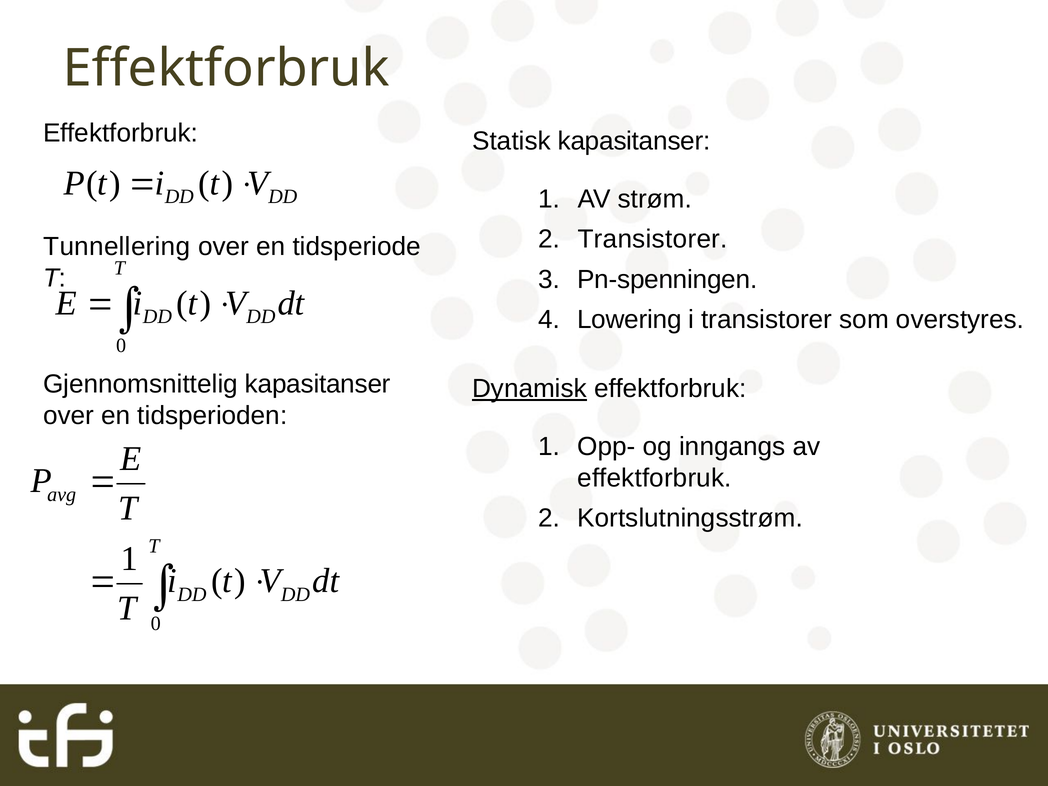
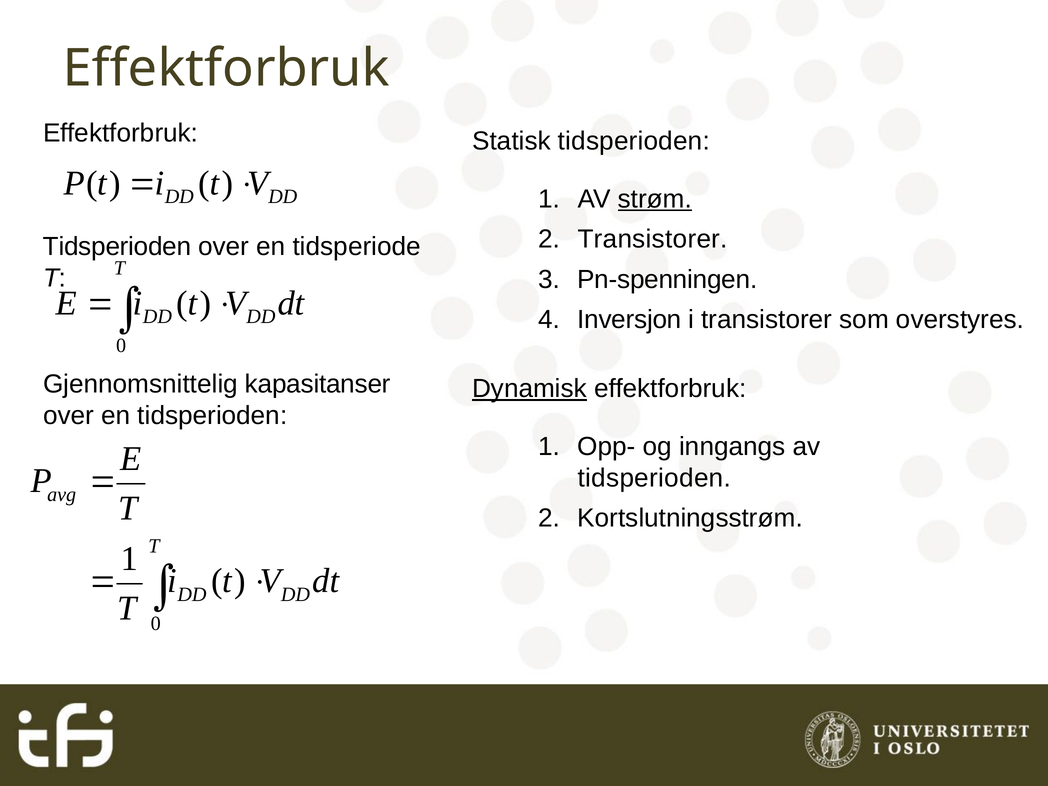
Statisk kapasitanser: kapasitanser -> tidsperioden
strøm underline: none -> present
Tunnellering at (117, 247): Tunnellering -> Tidsperioden
Lowering: Lowering -> Inversjon
effektforbruk at (654, 478): effektforbruk -> tidsperioden
